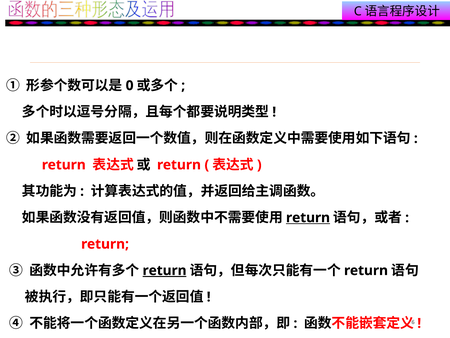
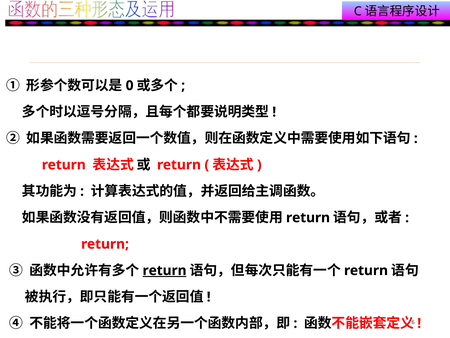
return at (308, 217) underline: present -> none
